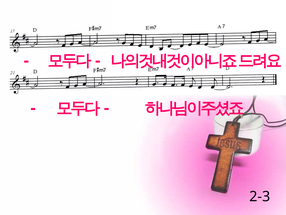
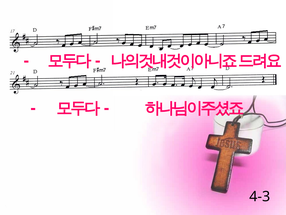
2-3: 2-3 -> 4-3
